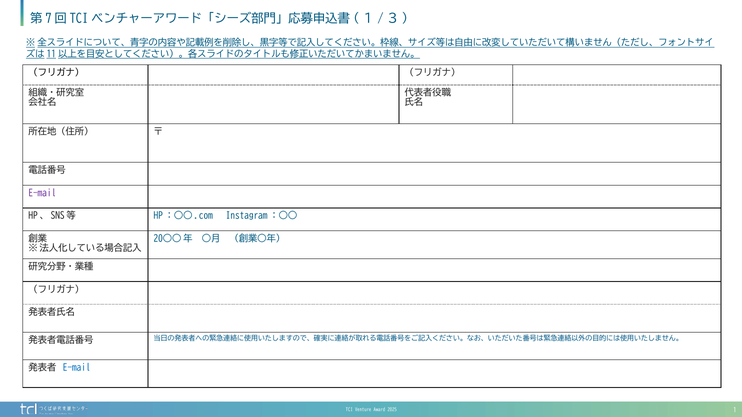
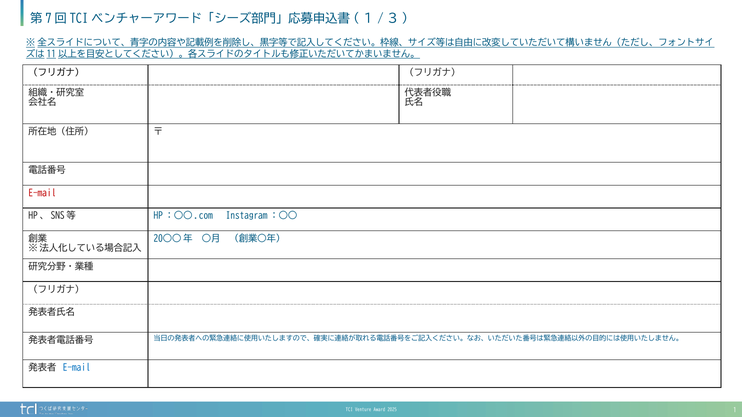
E-mail at (42, 193) colour: purple -> red
